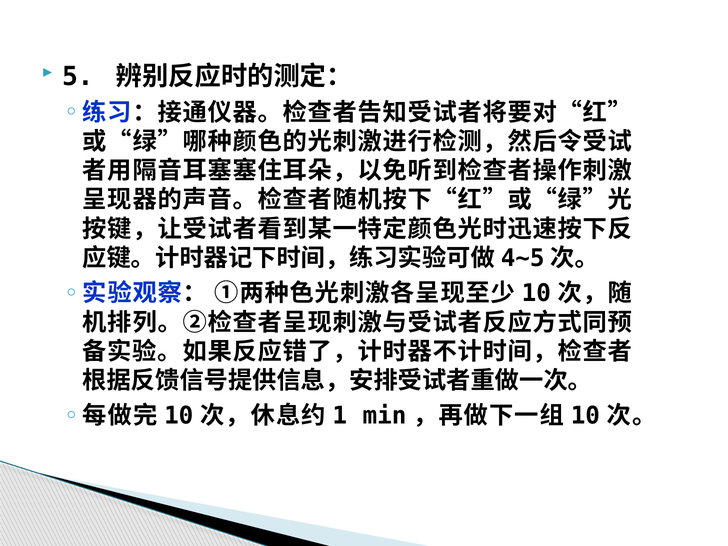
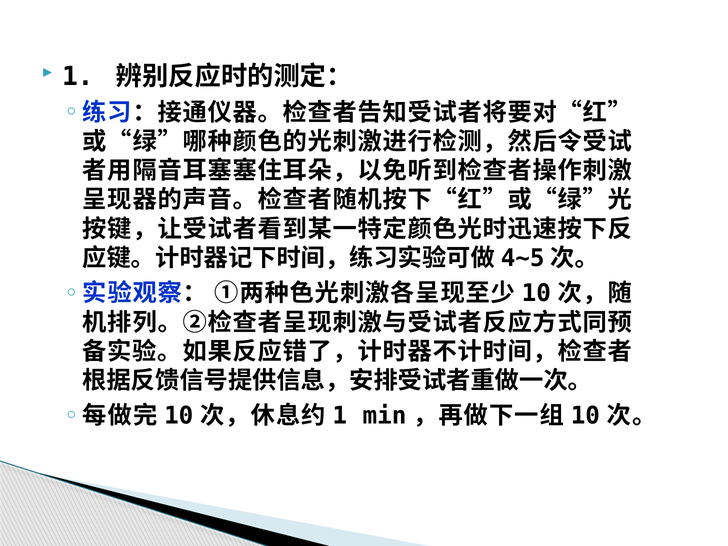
5 at (78, 76): 5 -> 1
